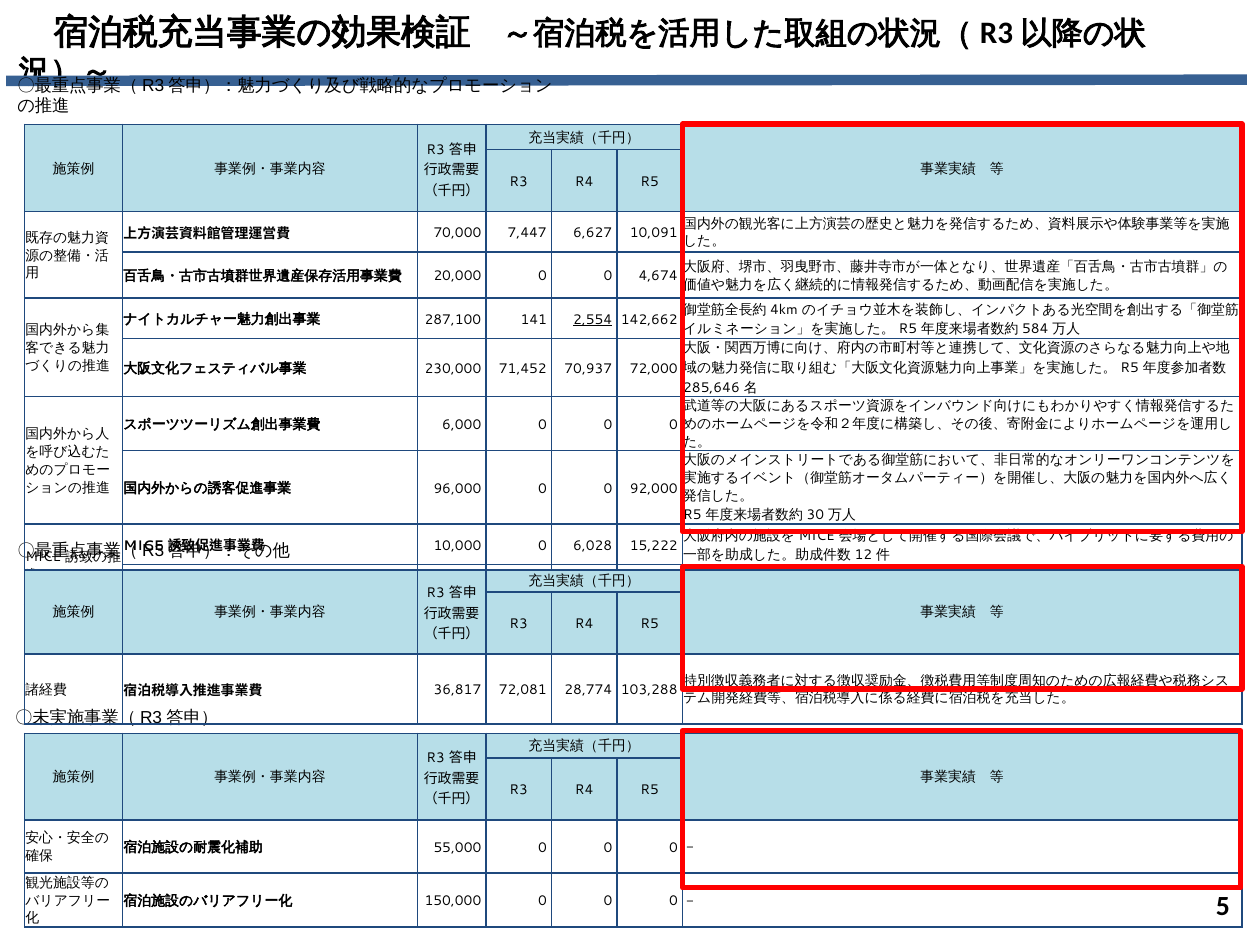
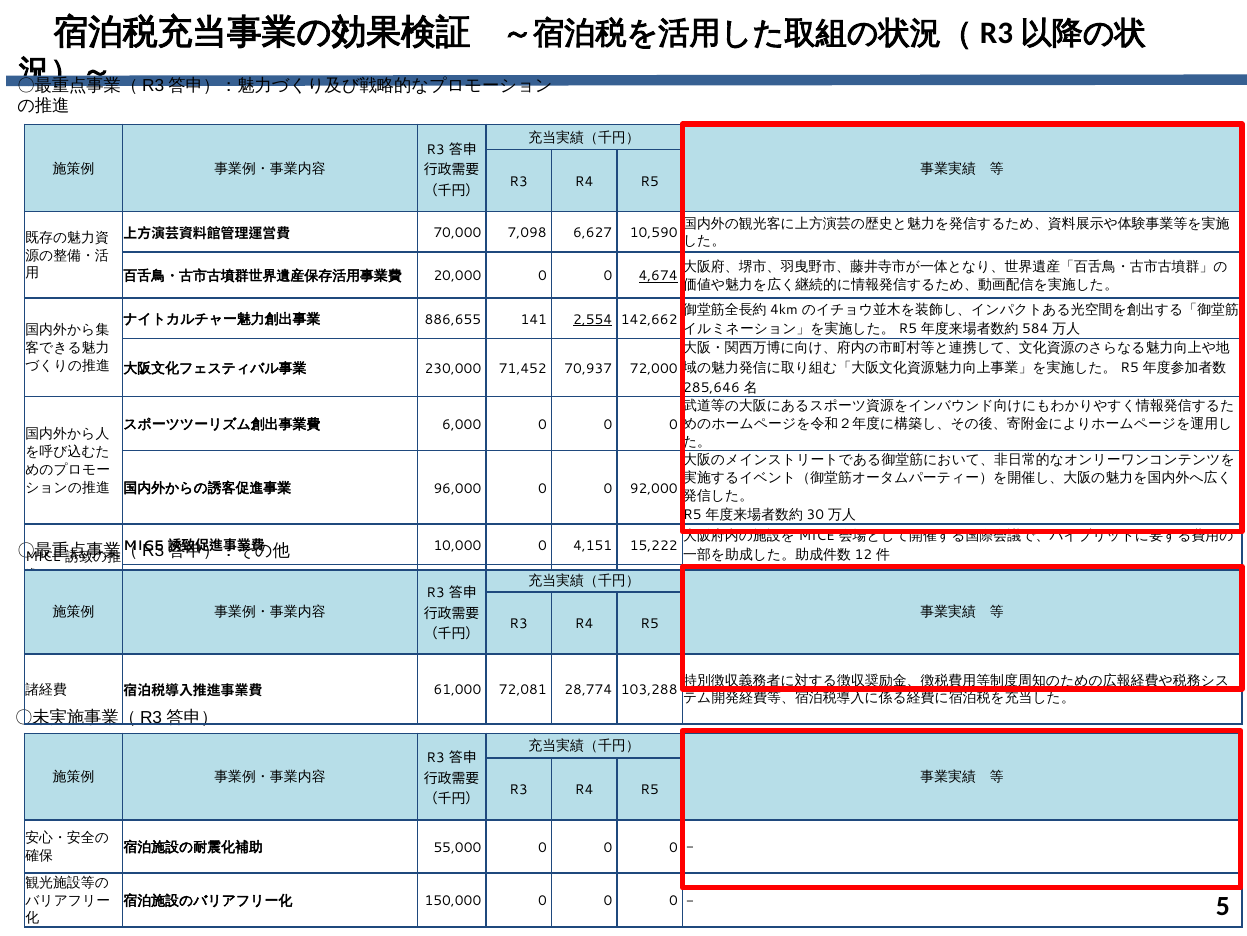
7,447: 7,447 -> 7,098
10,091: 10,091 -> 10,590
4,674 underline: none -> present
287,100: 287,100 -> 886,655
6,028: 6,028 -> 4,151
36,817: 36,817 -> 61,000
